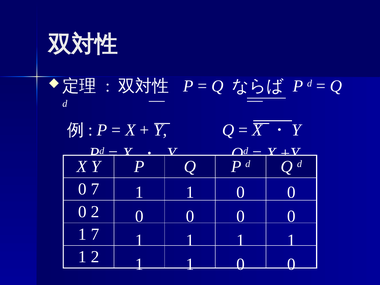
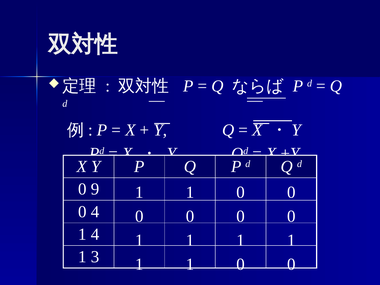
0 7: 7 -> 9
0 2: 2 -> 4
1 7: 7 -> 4
1 2: 2 -> 3
